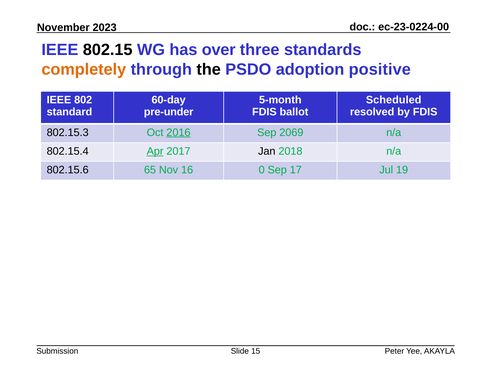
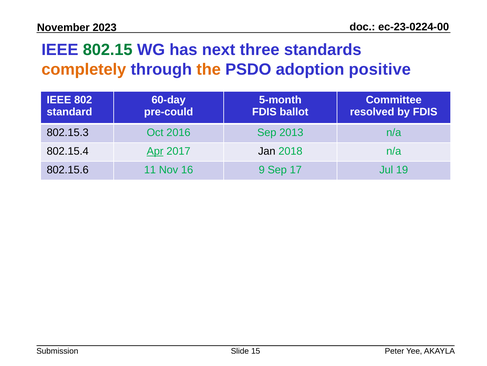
802.15 colour: black -> green
over: over -> next
the colour: black -> orange
Scheduled: Scheduled -> Committee
pre-under: pre-under -> pre-could
2016 underline: present -> none
2069: 2069 -> 2013
65: 65 -> 11
0: 0 -> 9
